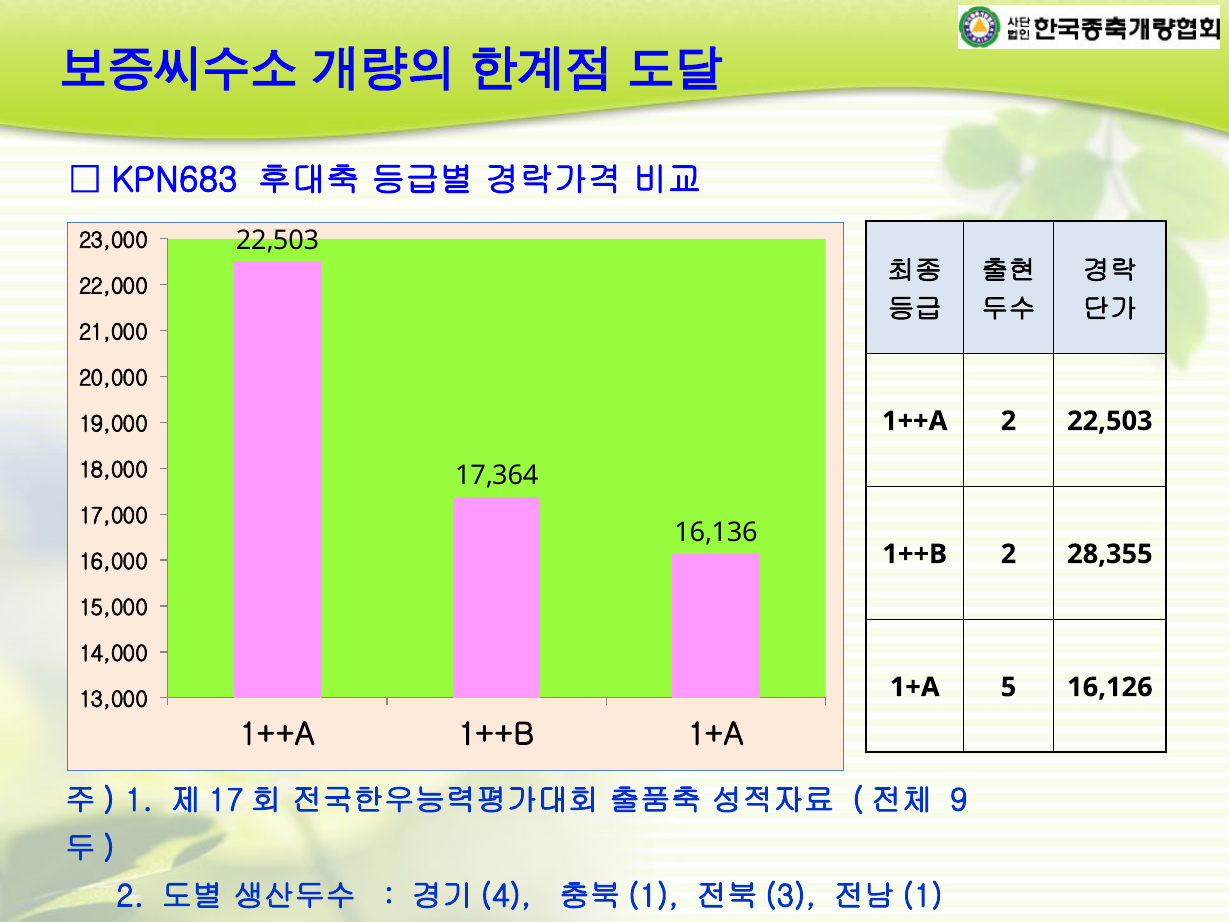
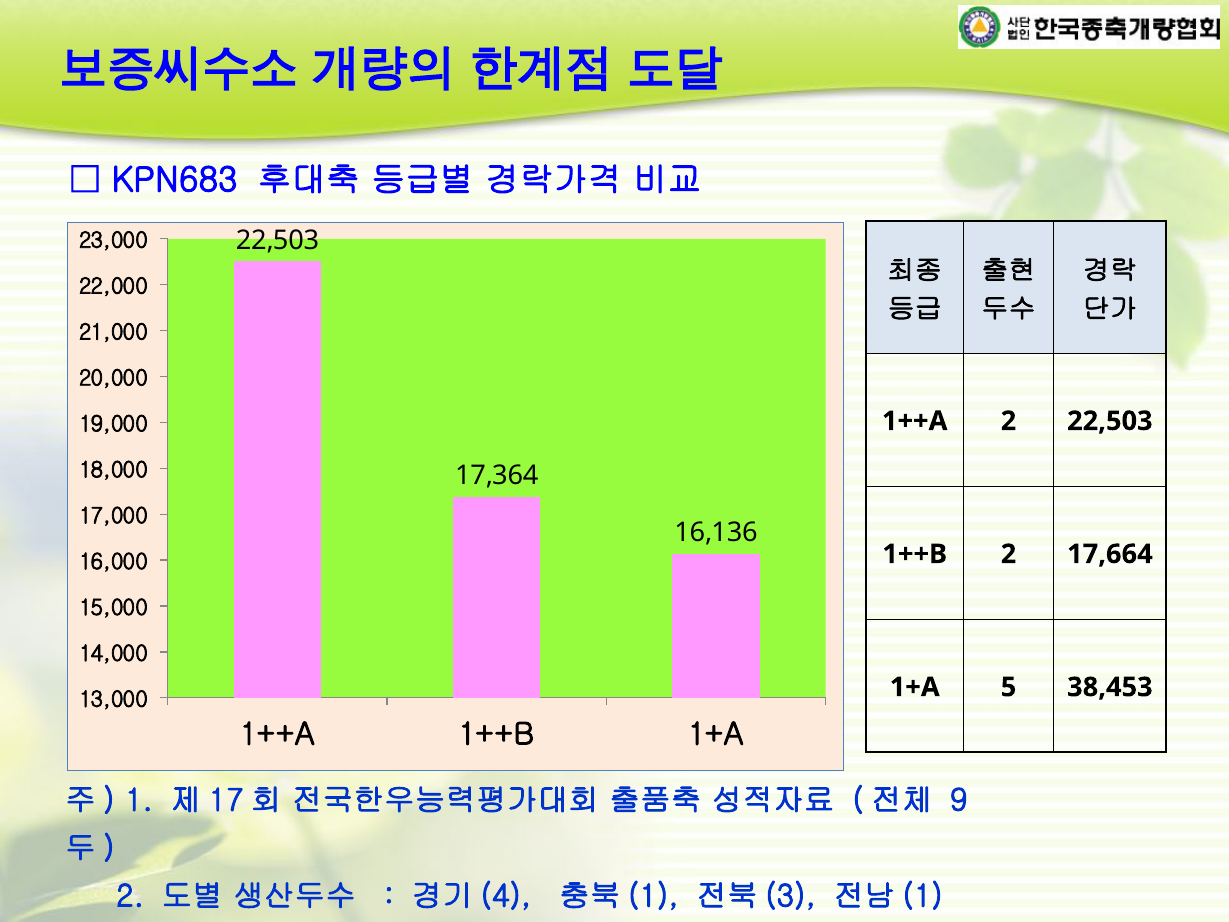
28,355: 28,355 -> 17,664
16,126: 16,126 -> 38,453
